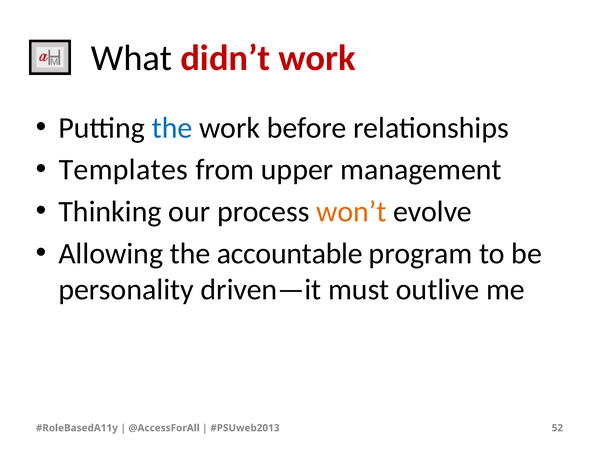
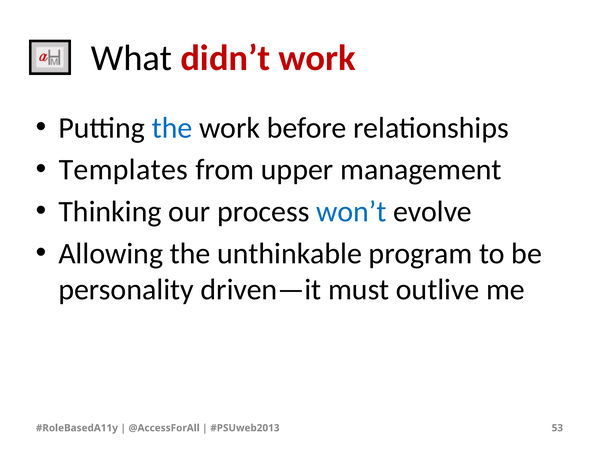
won’t colour: orange -> blue
accountable: accountable -> unthinkable
52: 52 -> 53
